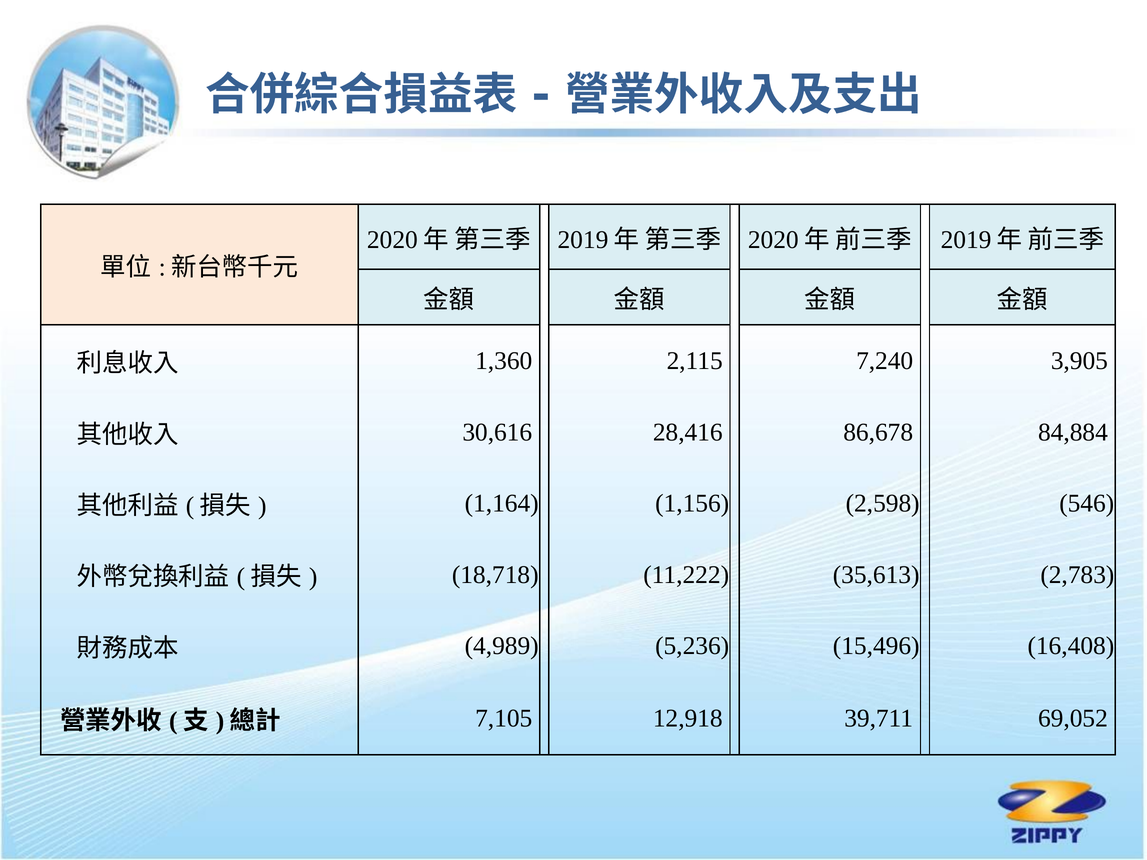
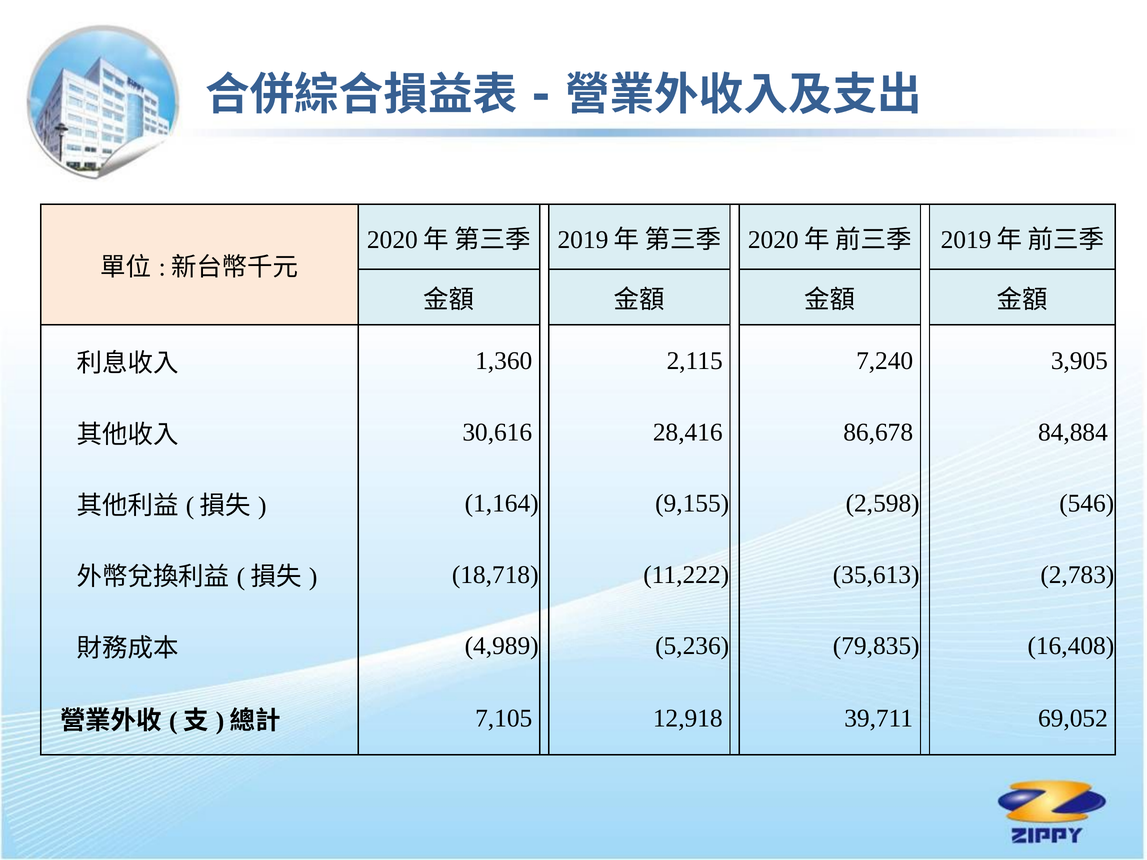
1,156: 1,156 -> 9,155
15,496: 15,496 -> 79,835
